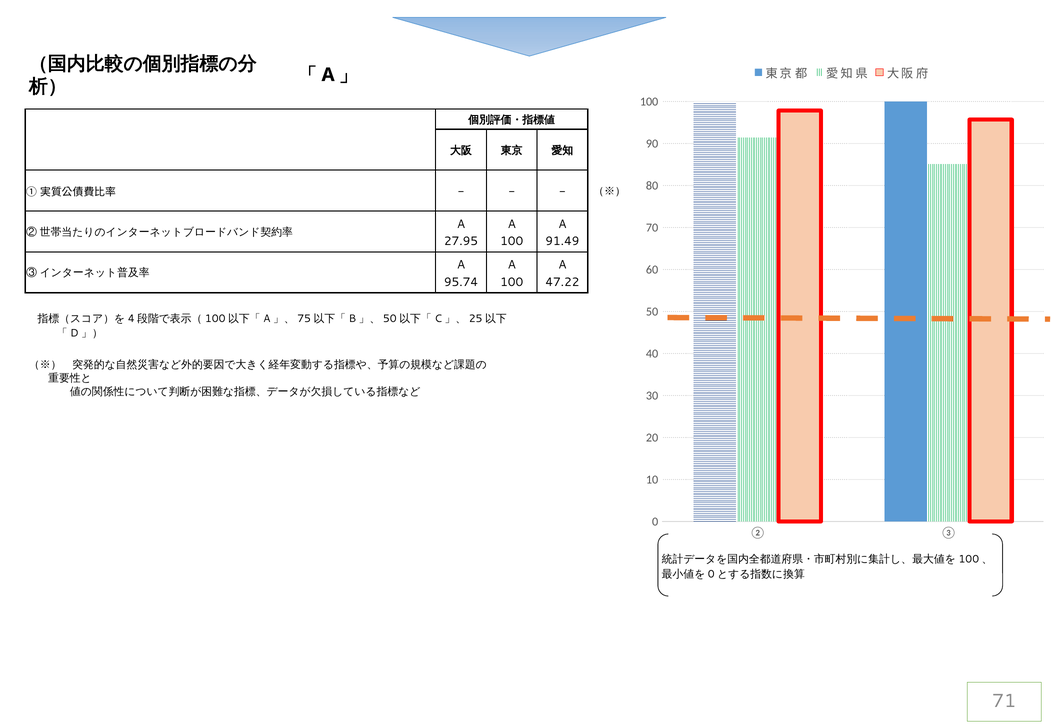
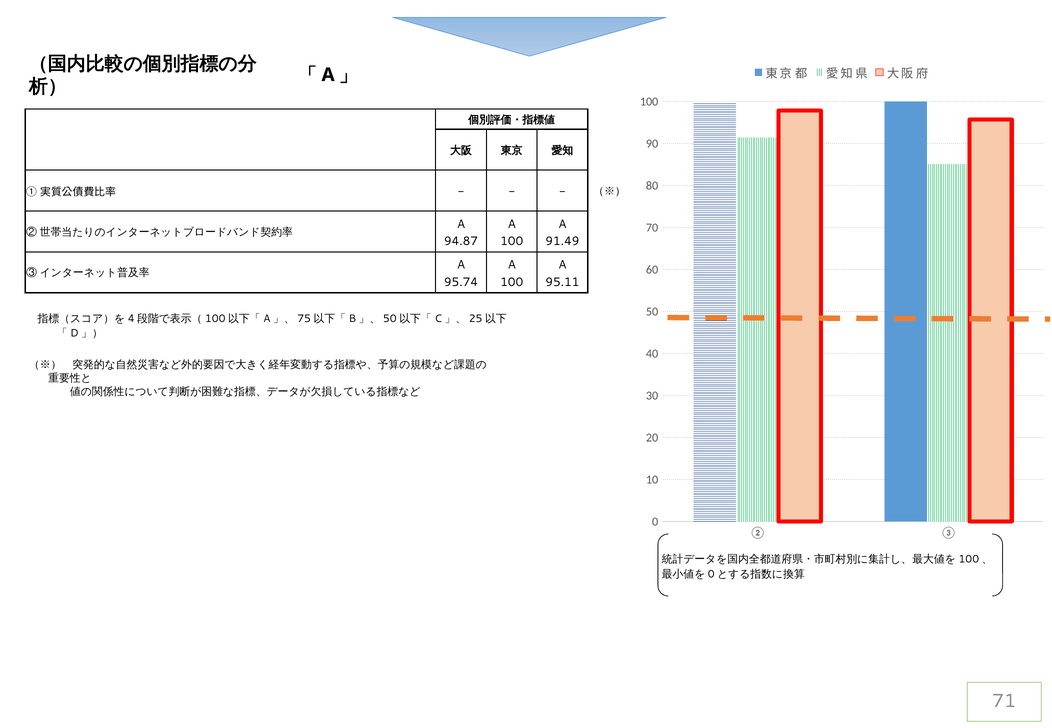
27.95: 27.95 -> 94.87
47.22: 47.22 -> 95.11
